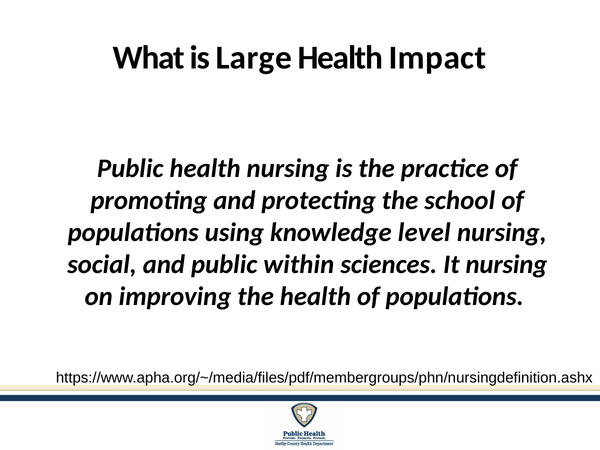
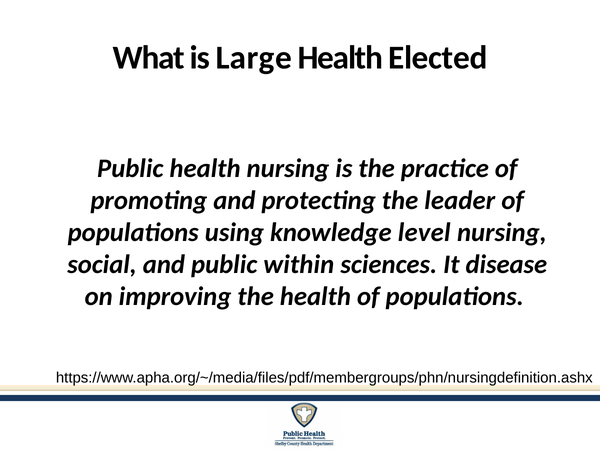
Impact: Impact -> Elected
school: school -> leader
It nursing: nursing -> disease
